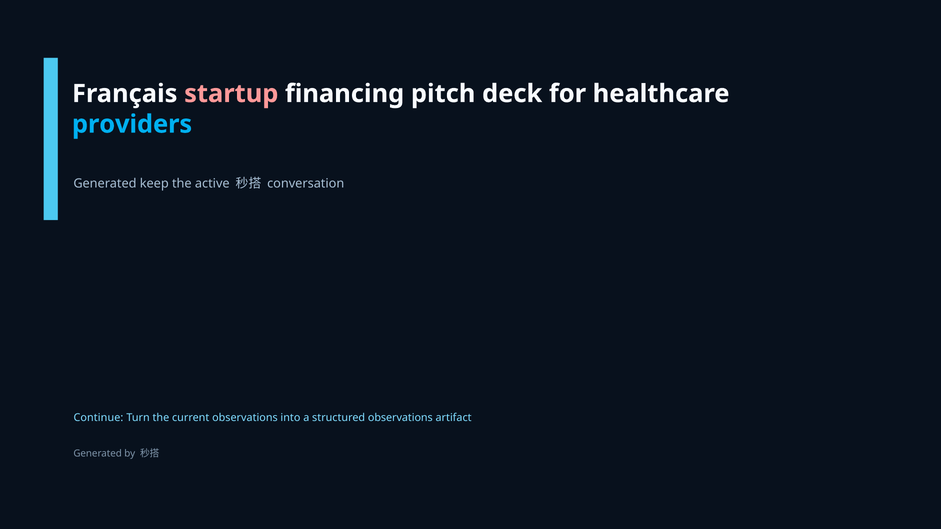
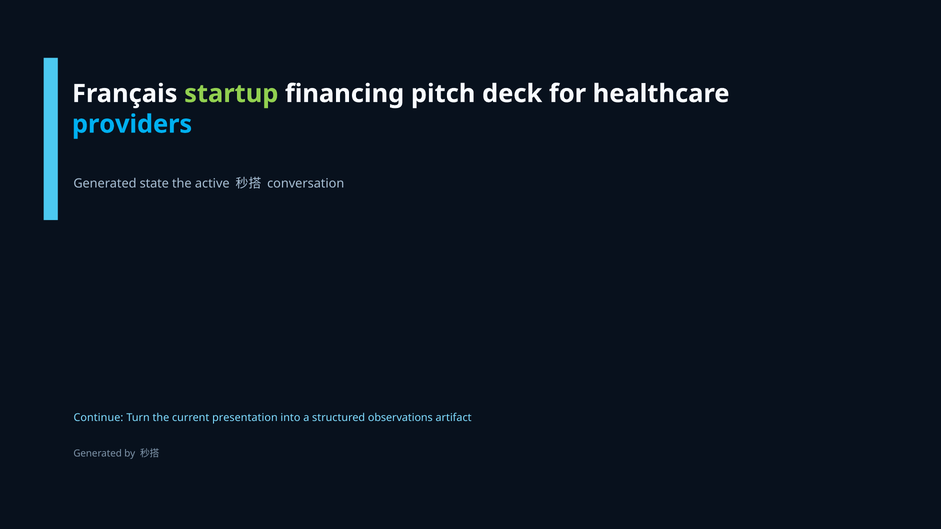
startup colour: pink -> light green
keep: keep -> state
current observations: observations -> presentation
